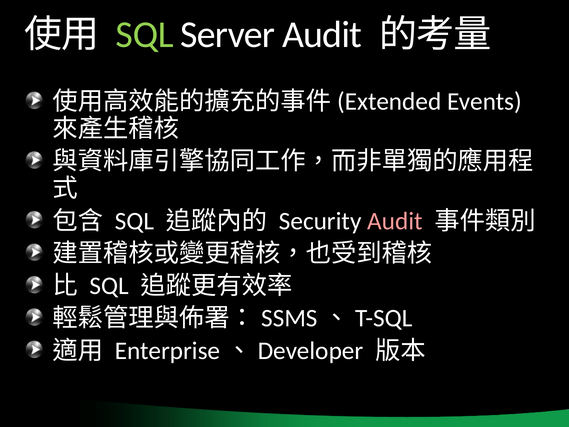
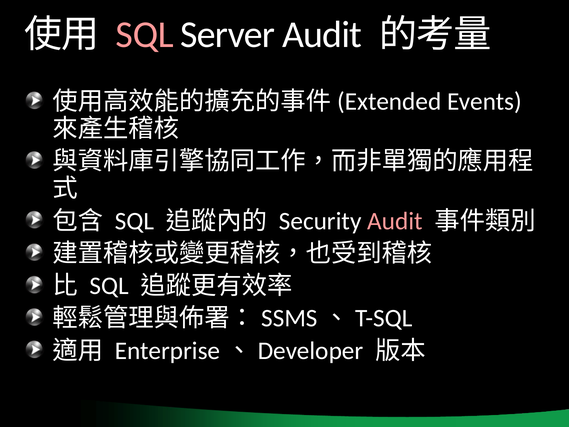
SQL at (145, 34) colour: light green -> pink
